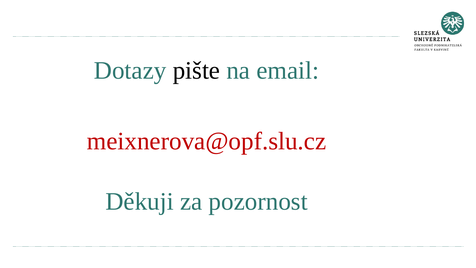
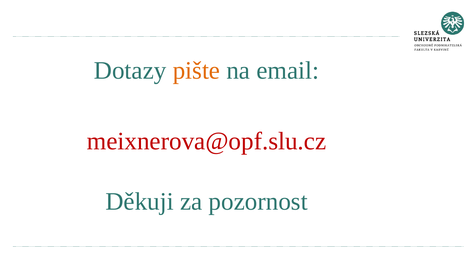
pište colour: black -> orange
